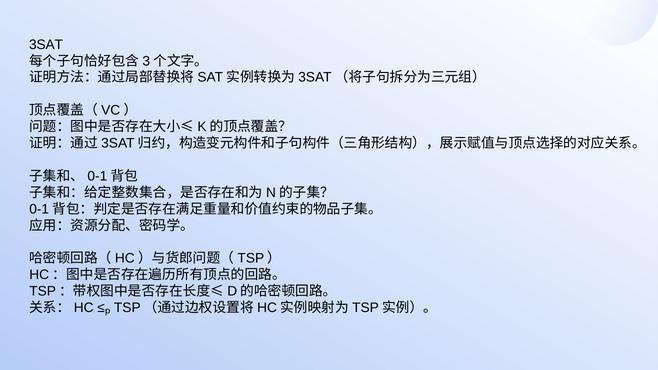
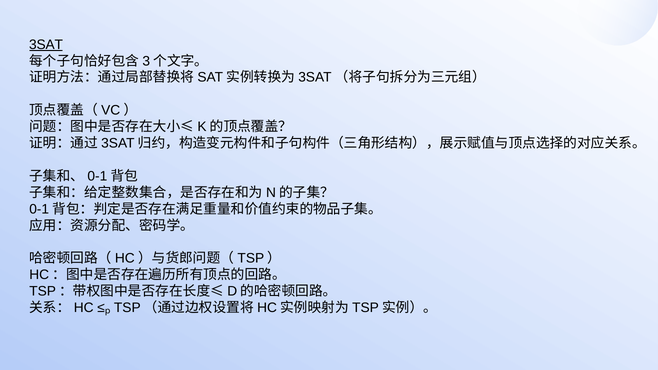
3SAT underline: none -> present
